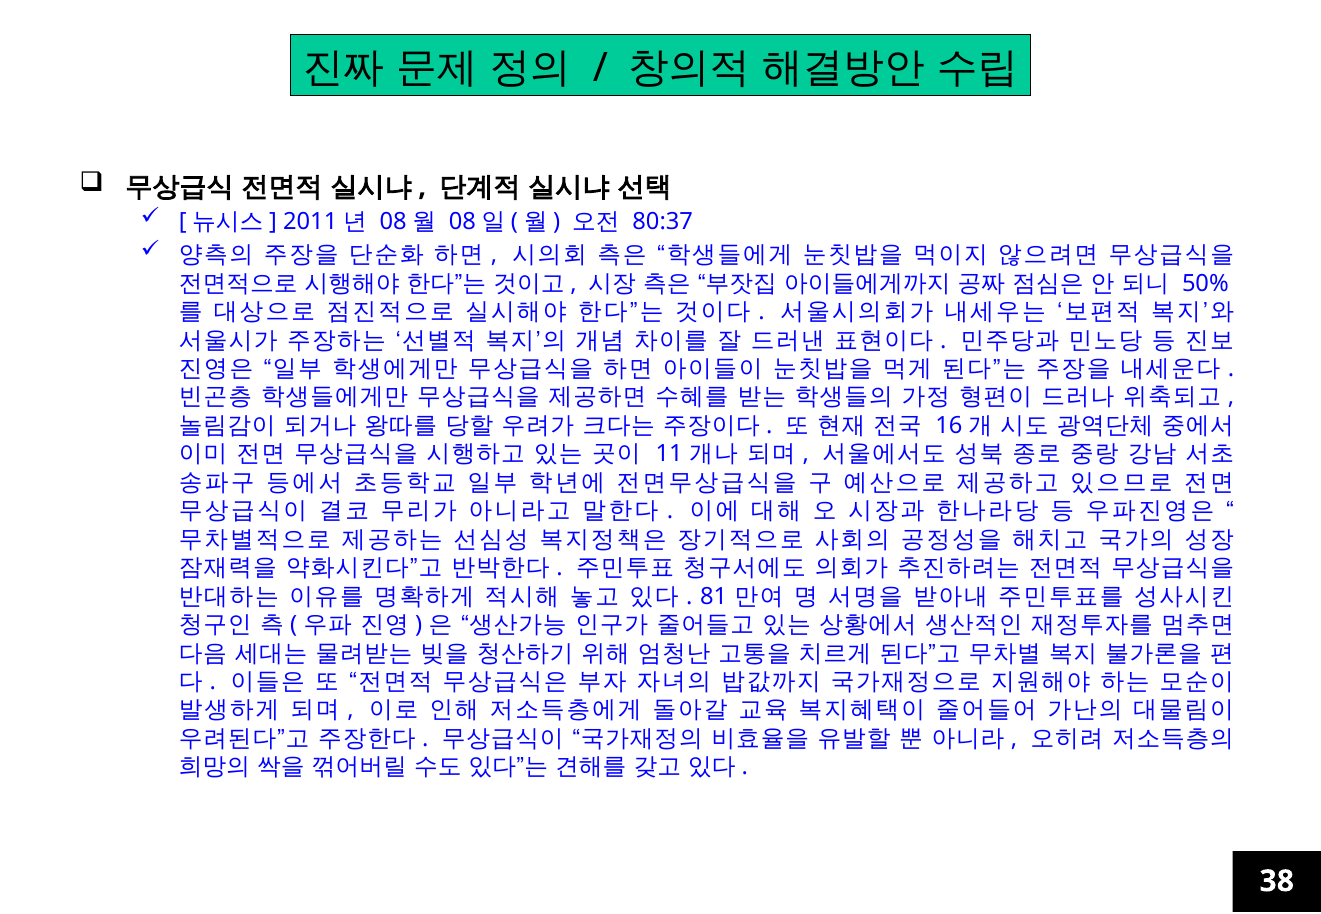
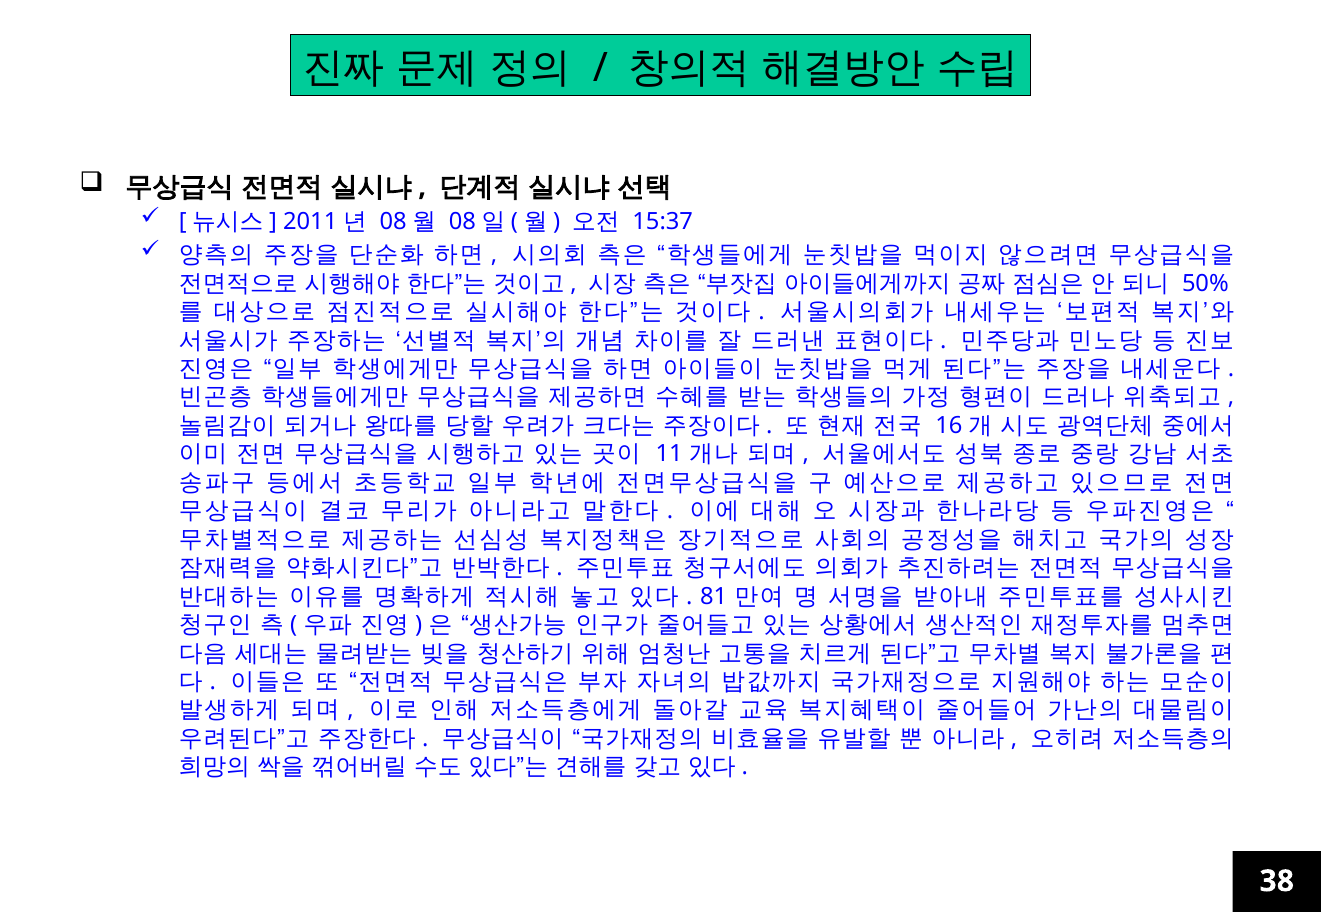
80:37: 80:37 -> 15:37
